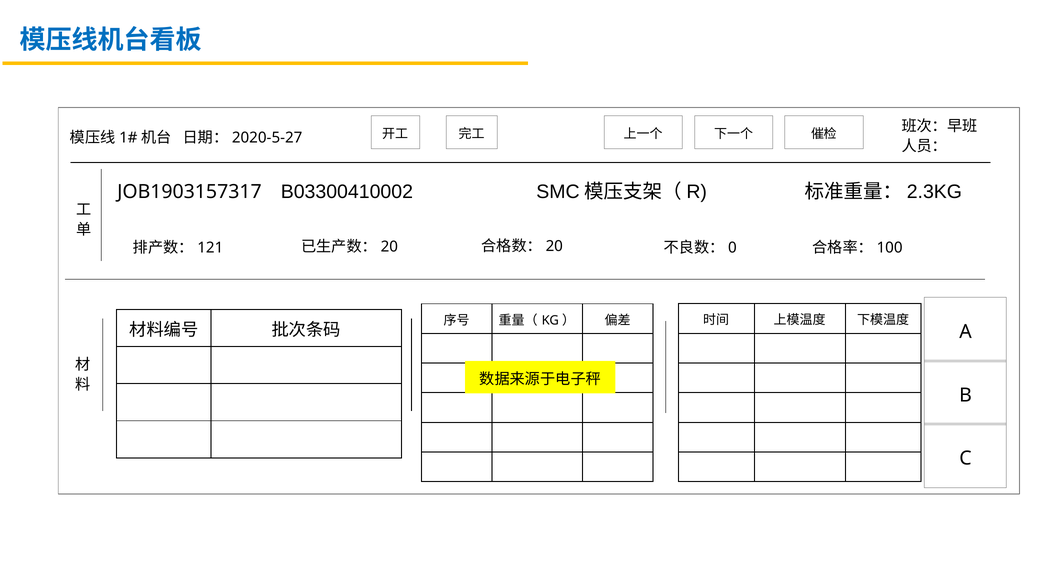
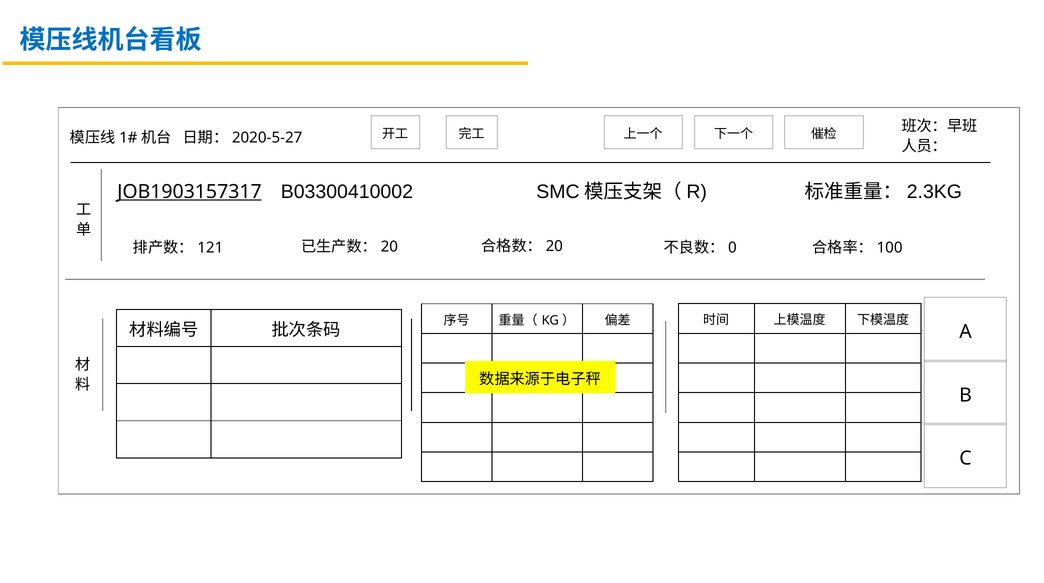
JOB1903157317 underline: none -> present
